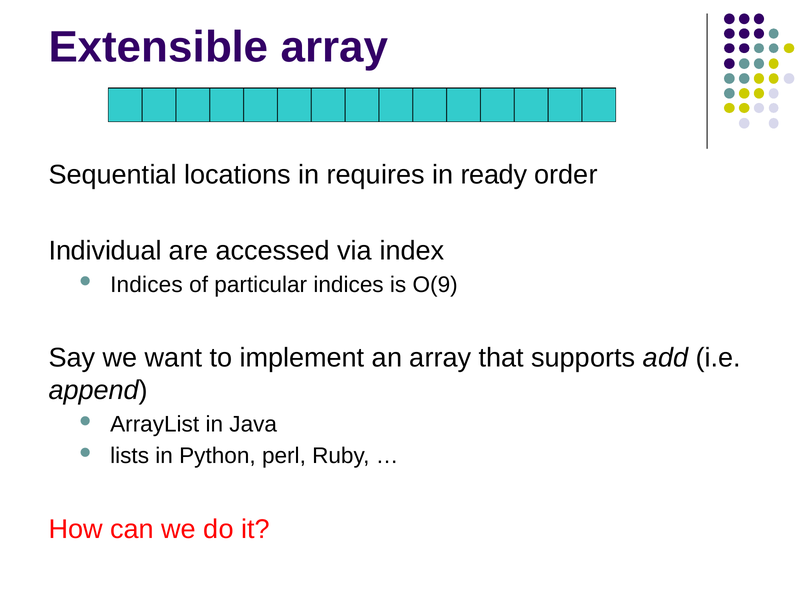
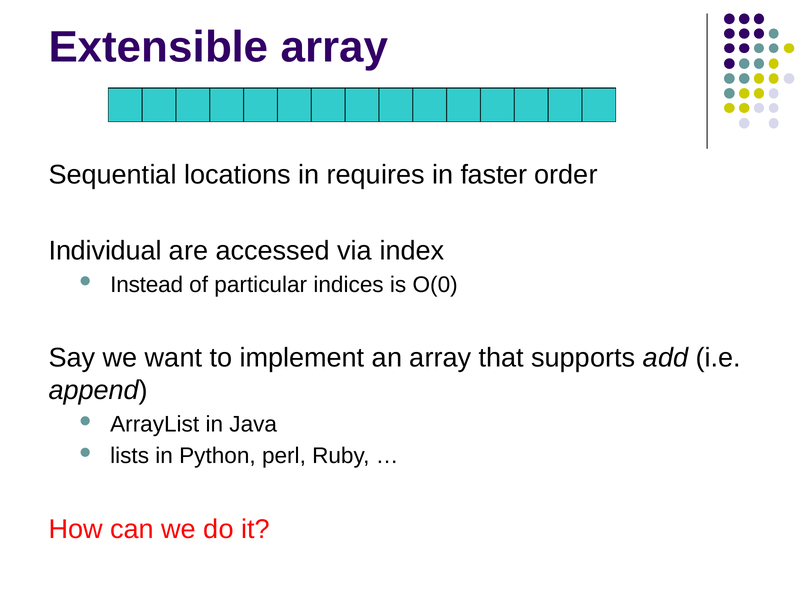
ready: ready -> faster
Indices at (146, 285): Indices -> Instead
O(9: O(9 -> O(0
